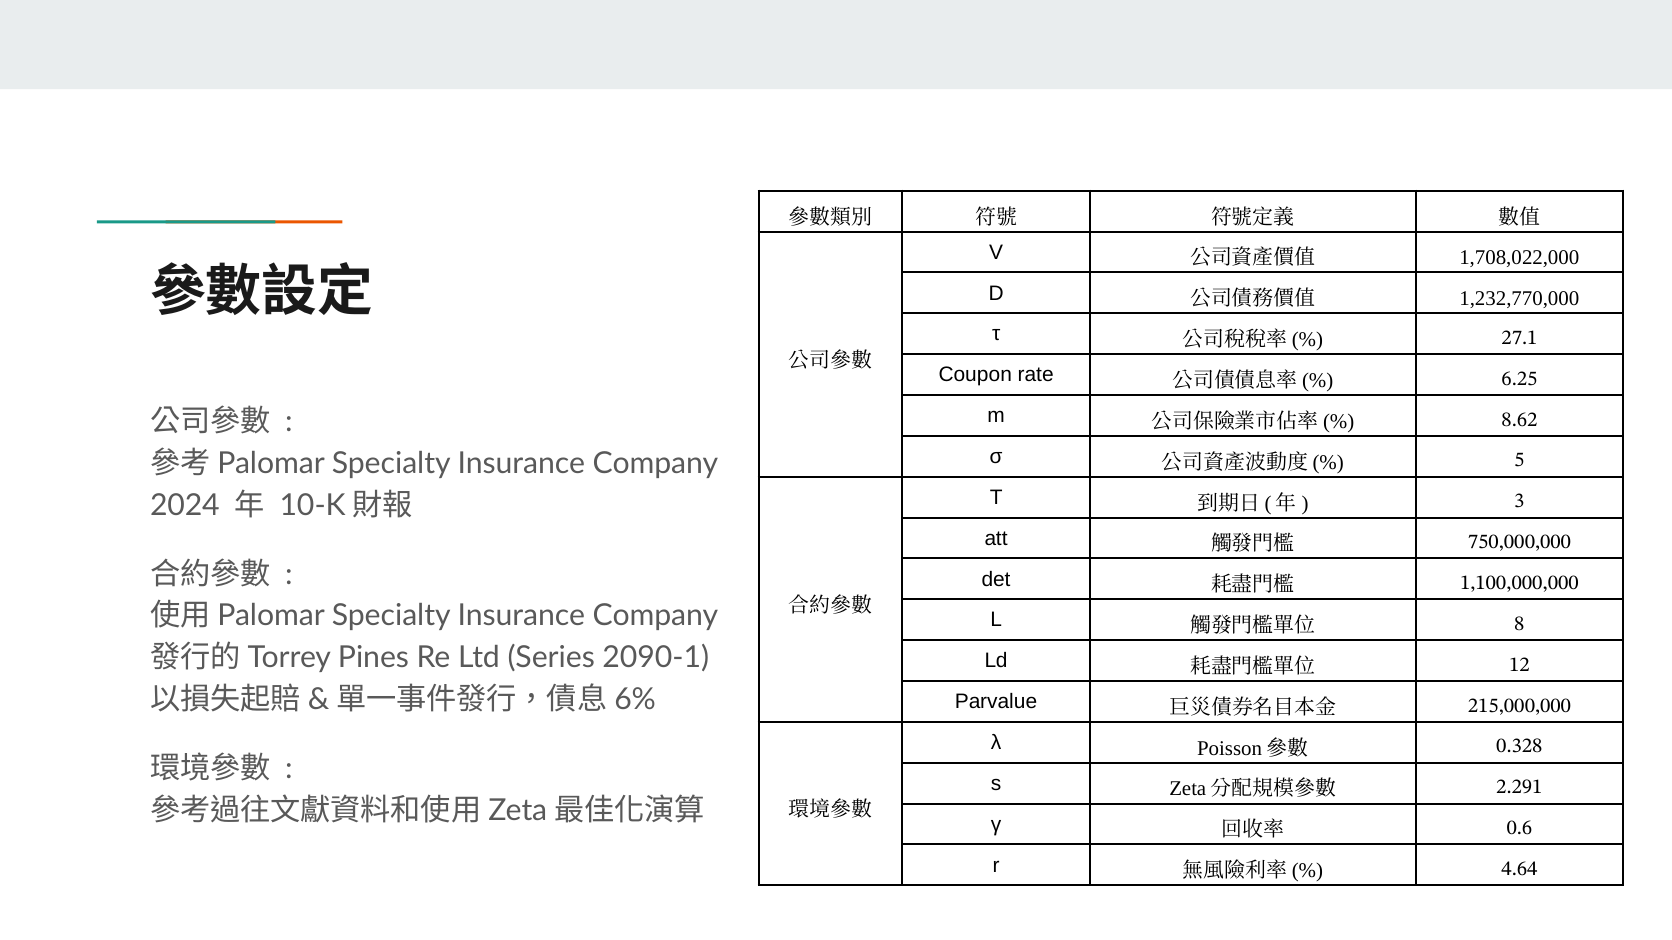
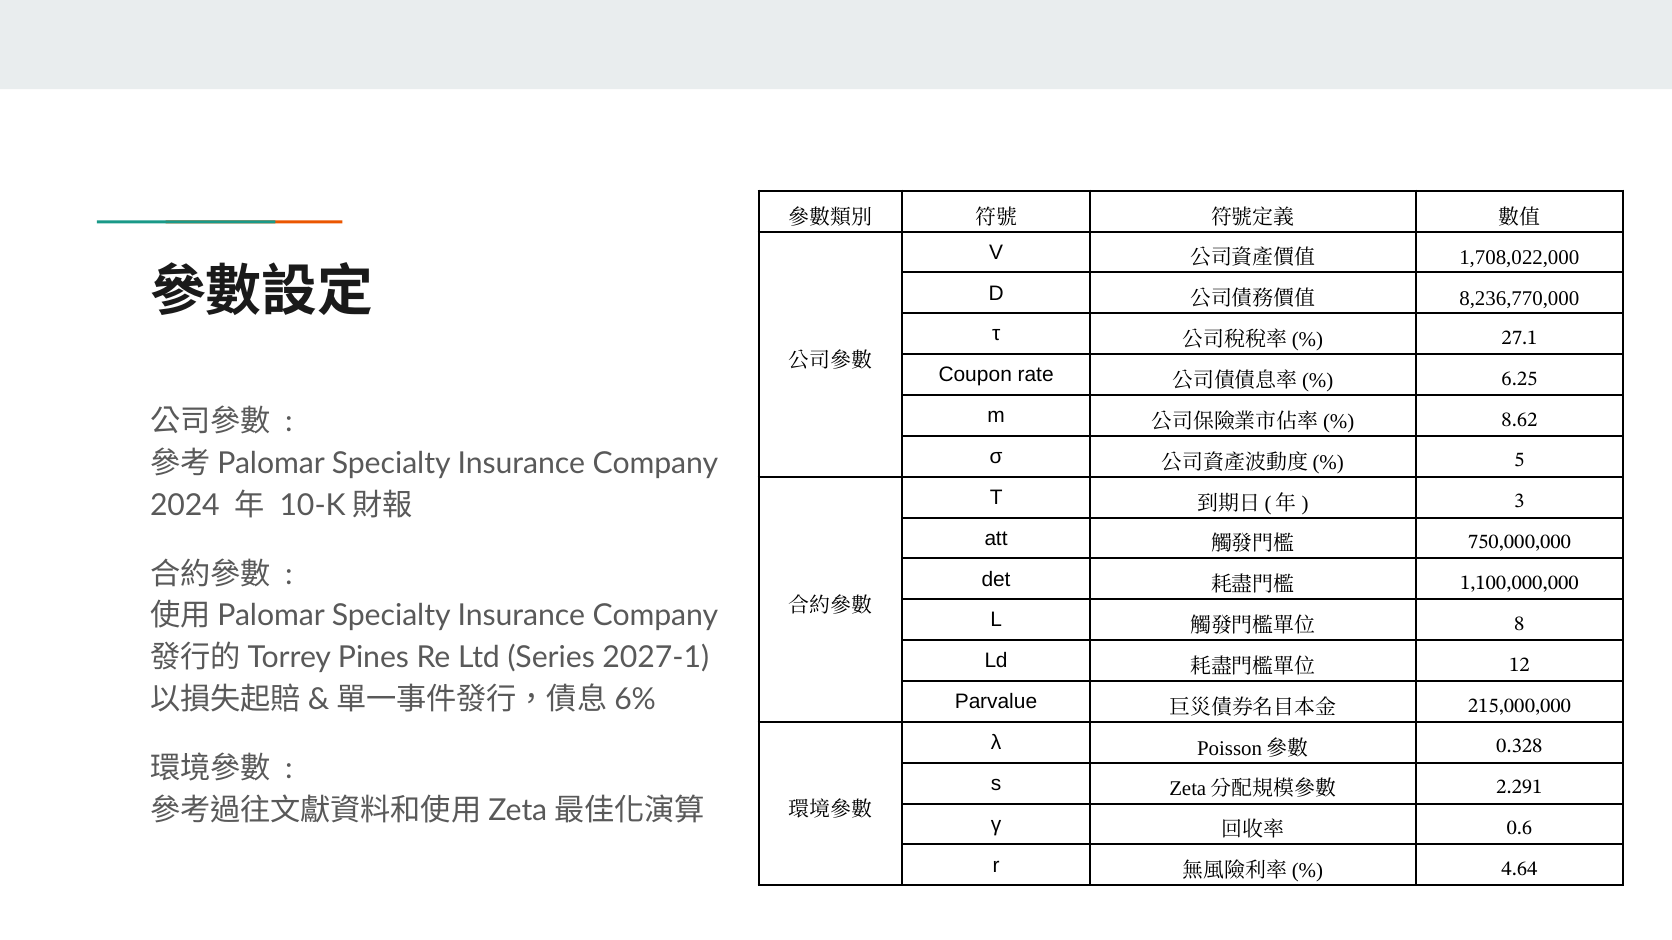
1,232,770,000: 1,232,770,000 -> 8,236,770,000
2090-1: 2090-1 -> 2027-1
